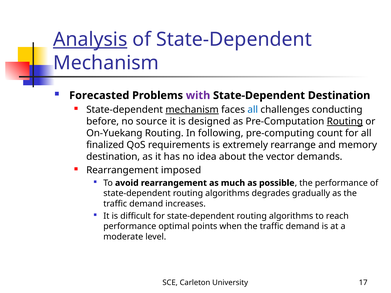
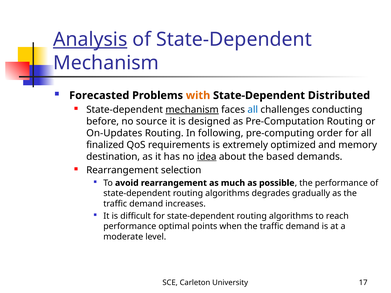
with colour: purple -> orange
State-Dependent Destination: Destination -> Distributed
Routing at (345, 122) underline: present -> none
On-Yuekang: On-Yuekang -> On-Updates
count: count -> order
rearrange: rearrange -> optimized
idea underline: none -> present
vector: vector -> based
imposed: imposed -> selection
